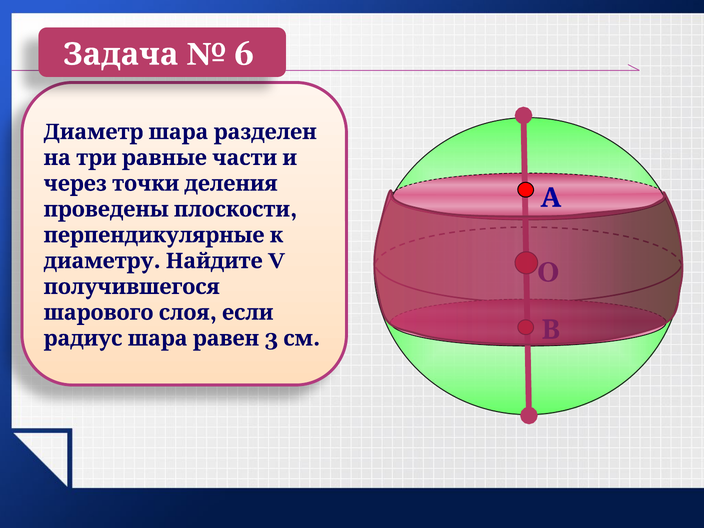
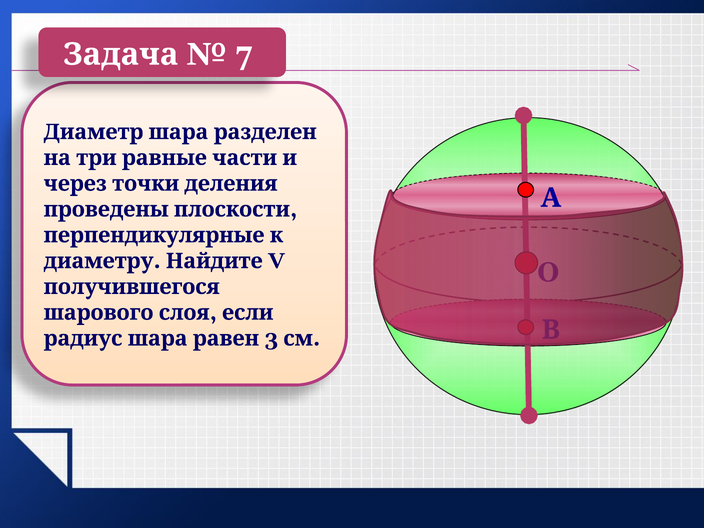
6: 6 -> 7
